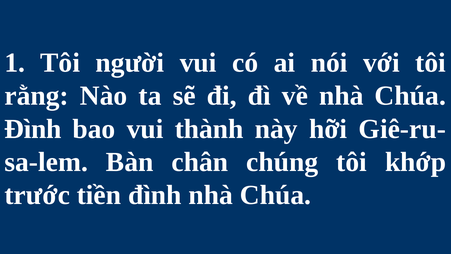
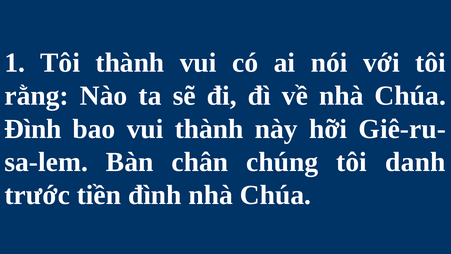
Tôi người: người -> thành
khớp: khớp -> danh
